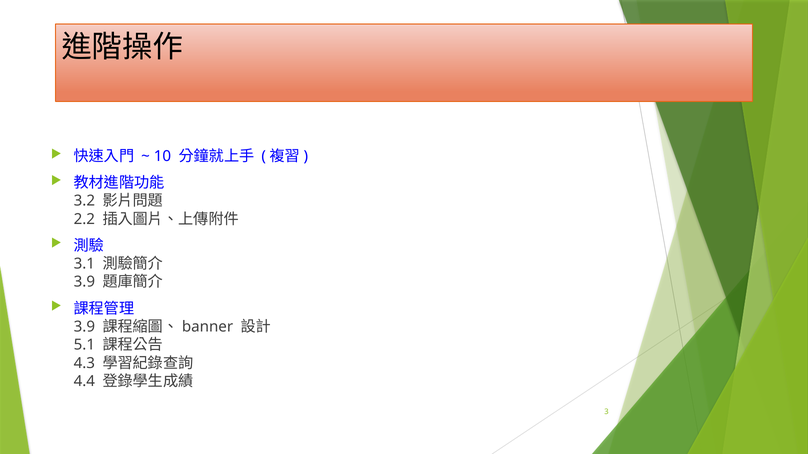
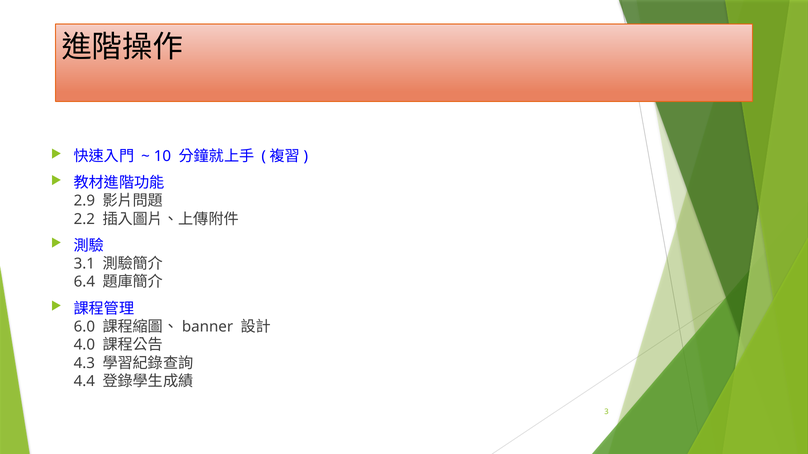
3.2: 3.2 -> 2.9
3.9 at (84, 282): 3.9 -> 6.4
3.9 at (84, 327): 3.9 -> 6.0
5.1: 5.1 -> 4.0
